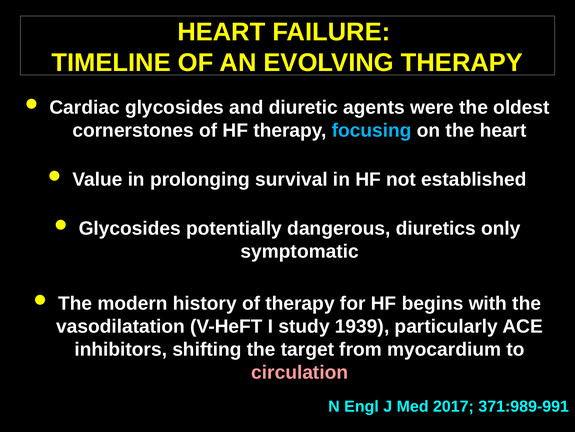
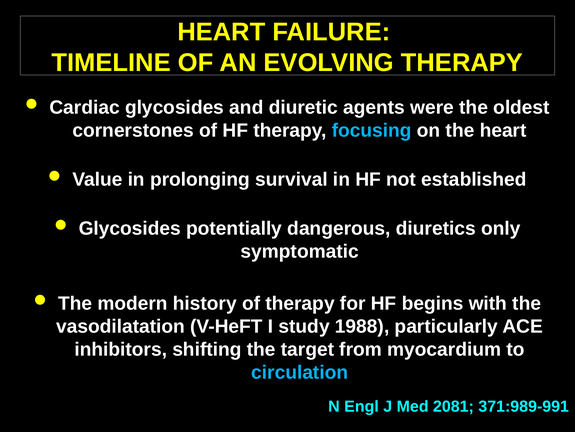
1939: 1939 -> 1988
circulation colour: pink -> light blue
2017: 2017 -> 2081
